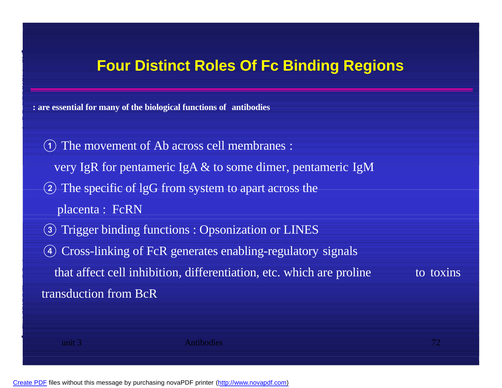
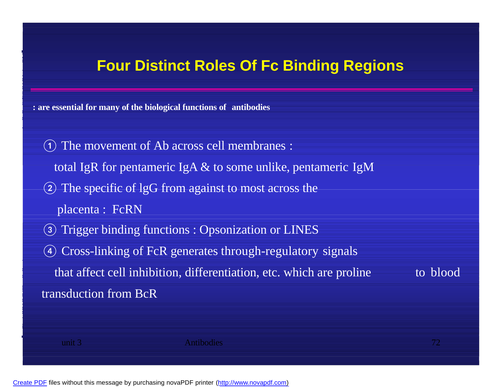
very: very -> total
dimer: dimer -> unlike
system: system -> against
apart: apart -> most
enabling-regulatory: enabling-regulatory -> through-regulatory
toxins: toxins -> blood
